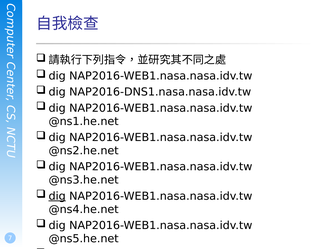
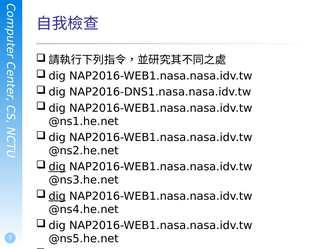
dig at (57, 167) underline: none -> present
